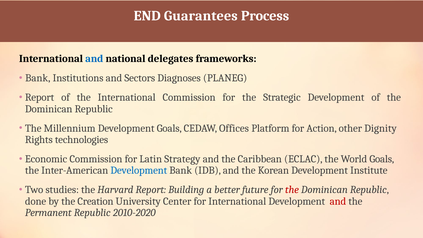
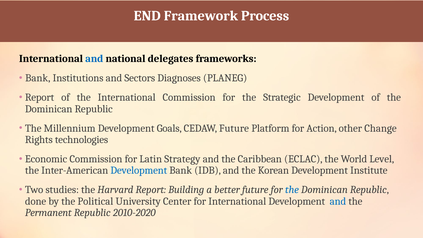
Guarantees: Guarantees -> Framework
CEDAW Offices: Offices -> Future
Dignity: Dignity -> Change
World Goals: Goals -> Level
the at (292, 190) colour: red -> blue
Creation: Creation -> Political
and at (338, 201) colour: red -> blue
